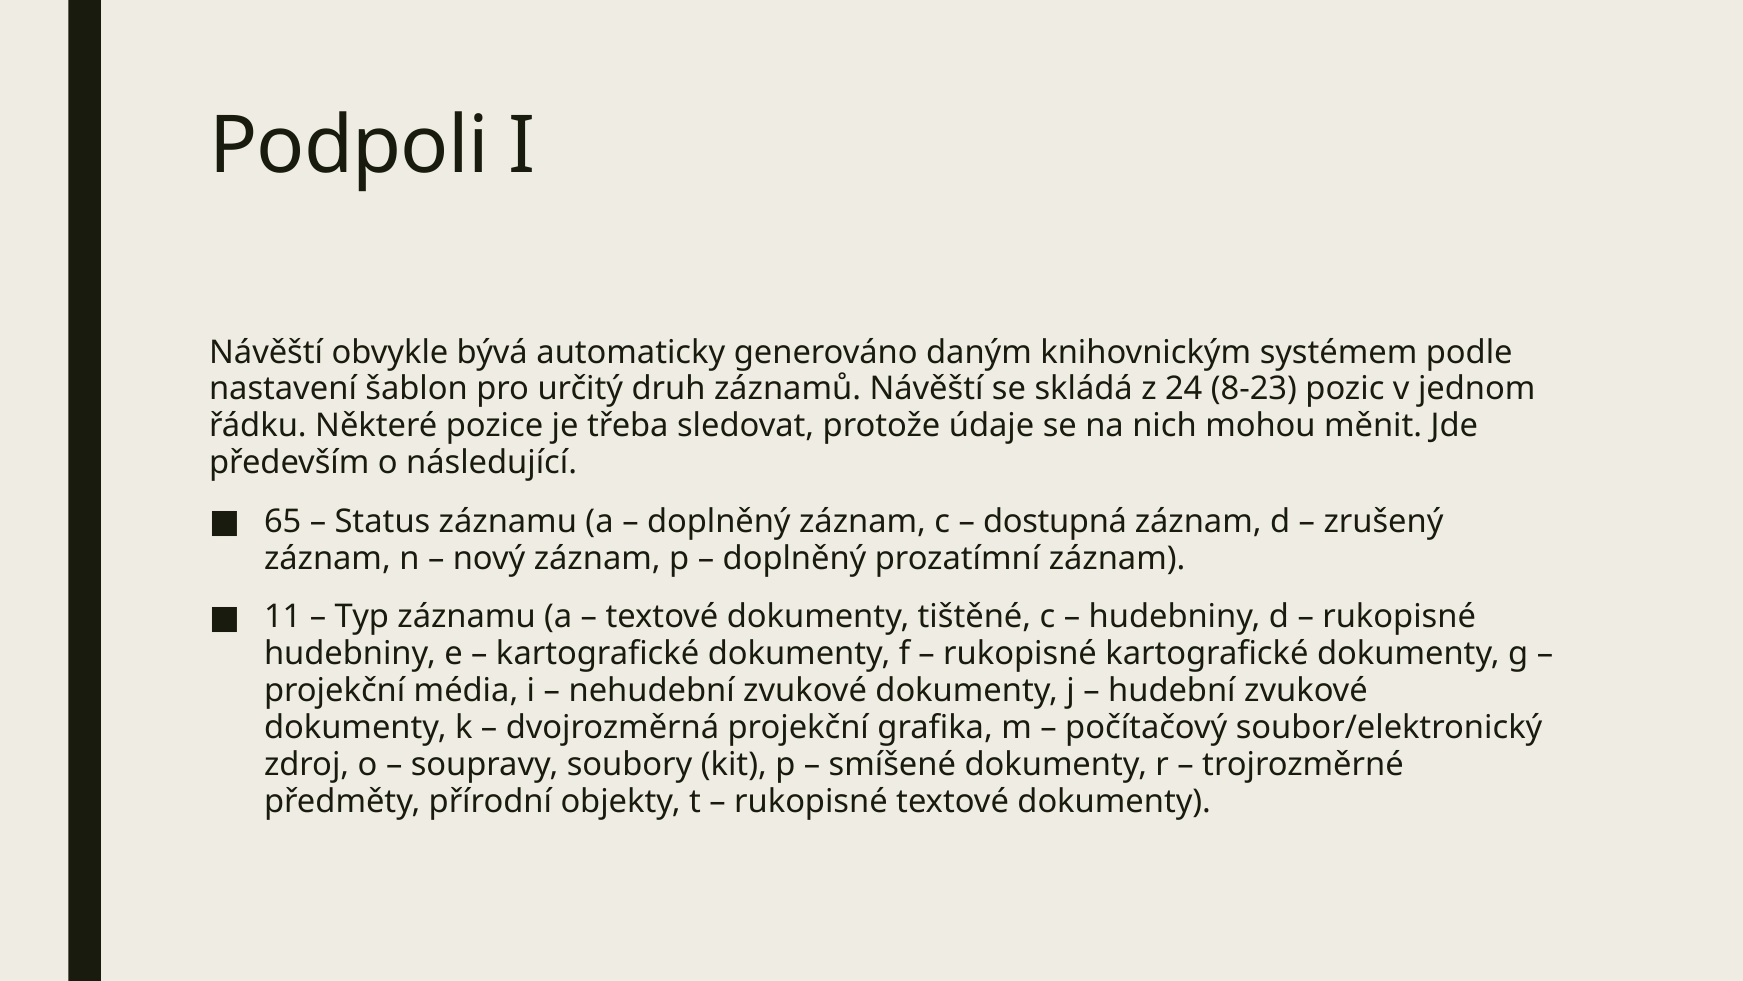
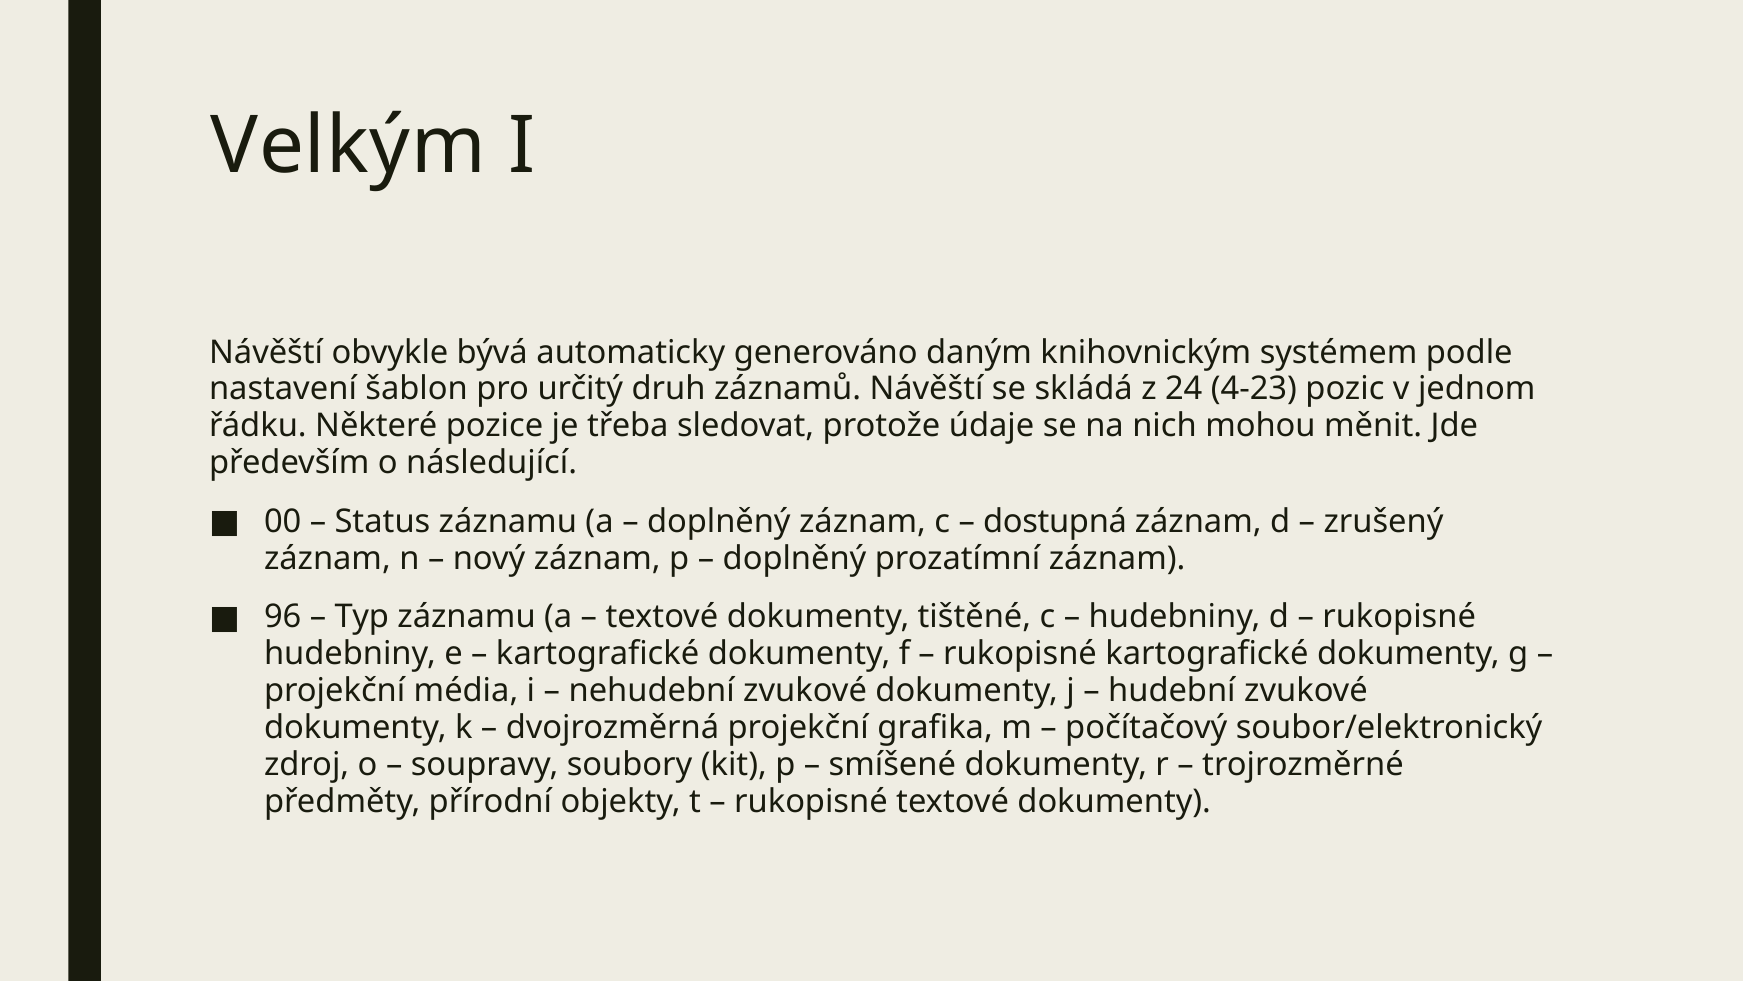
Podpoli: Podpoli -> Velkým
8-23: 8-23 -> 4-23
65: 65 -> 00
11: 11 -> 96
